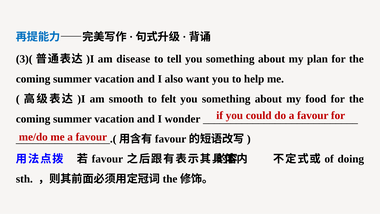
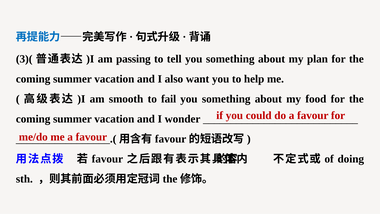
disease: disease -> passing
felt: felt -> fail
